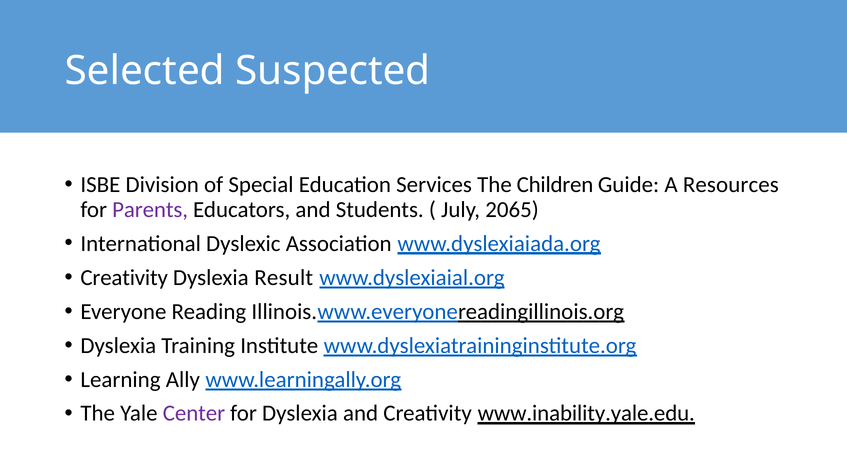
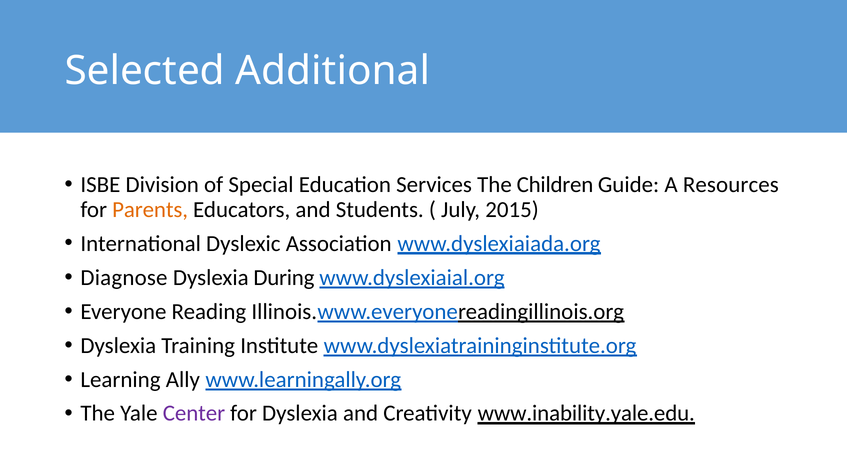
Suspected: Suspected -> Additional
Parents colour: purple -> orange
2065: 2065 -> 2015
Creativity at (124, 278): Creativity -> Diagnose
Result: Result -> During
